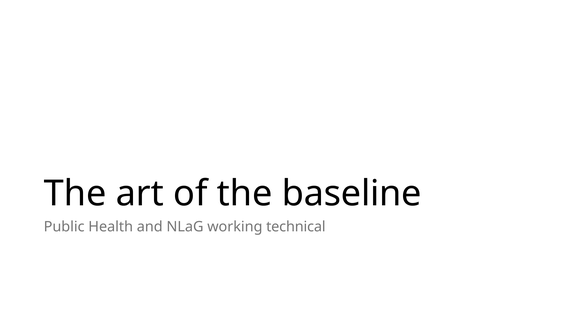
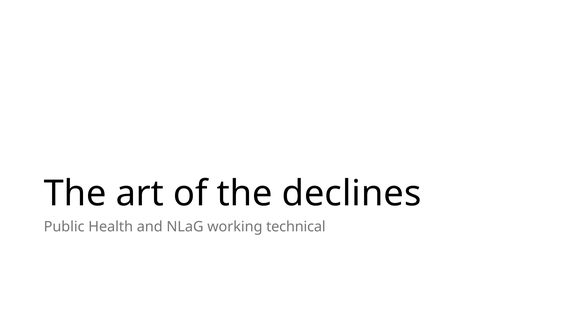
baseline: baseline -> declines
